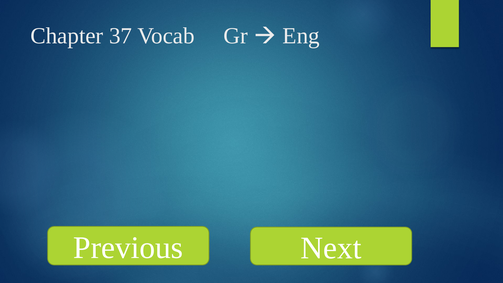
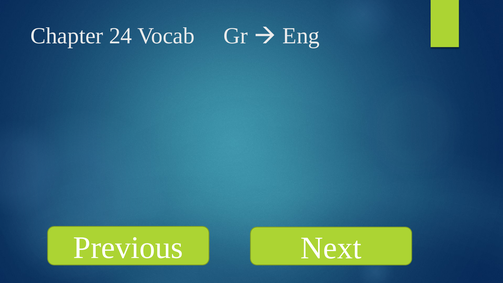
37: 37 -> 24
